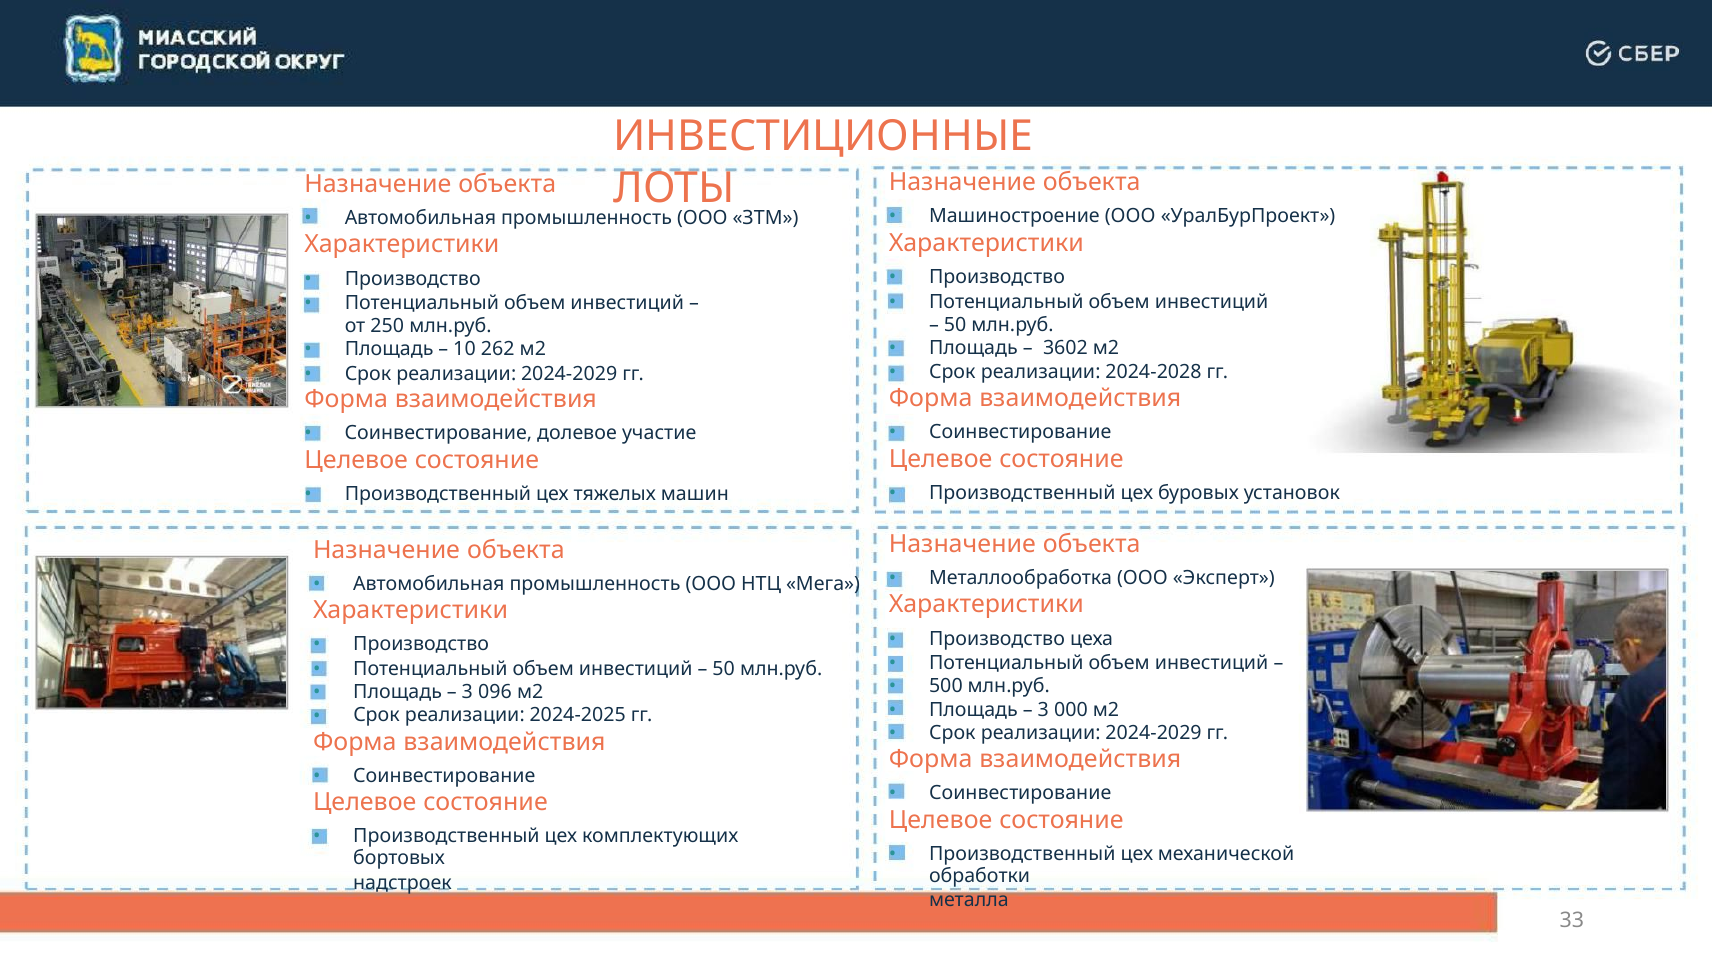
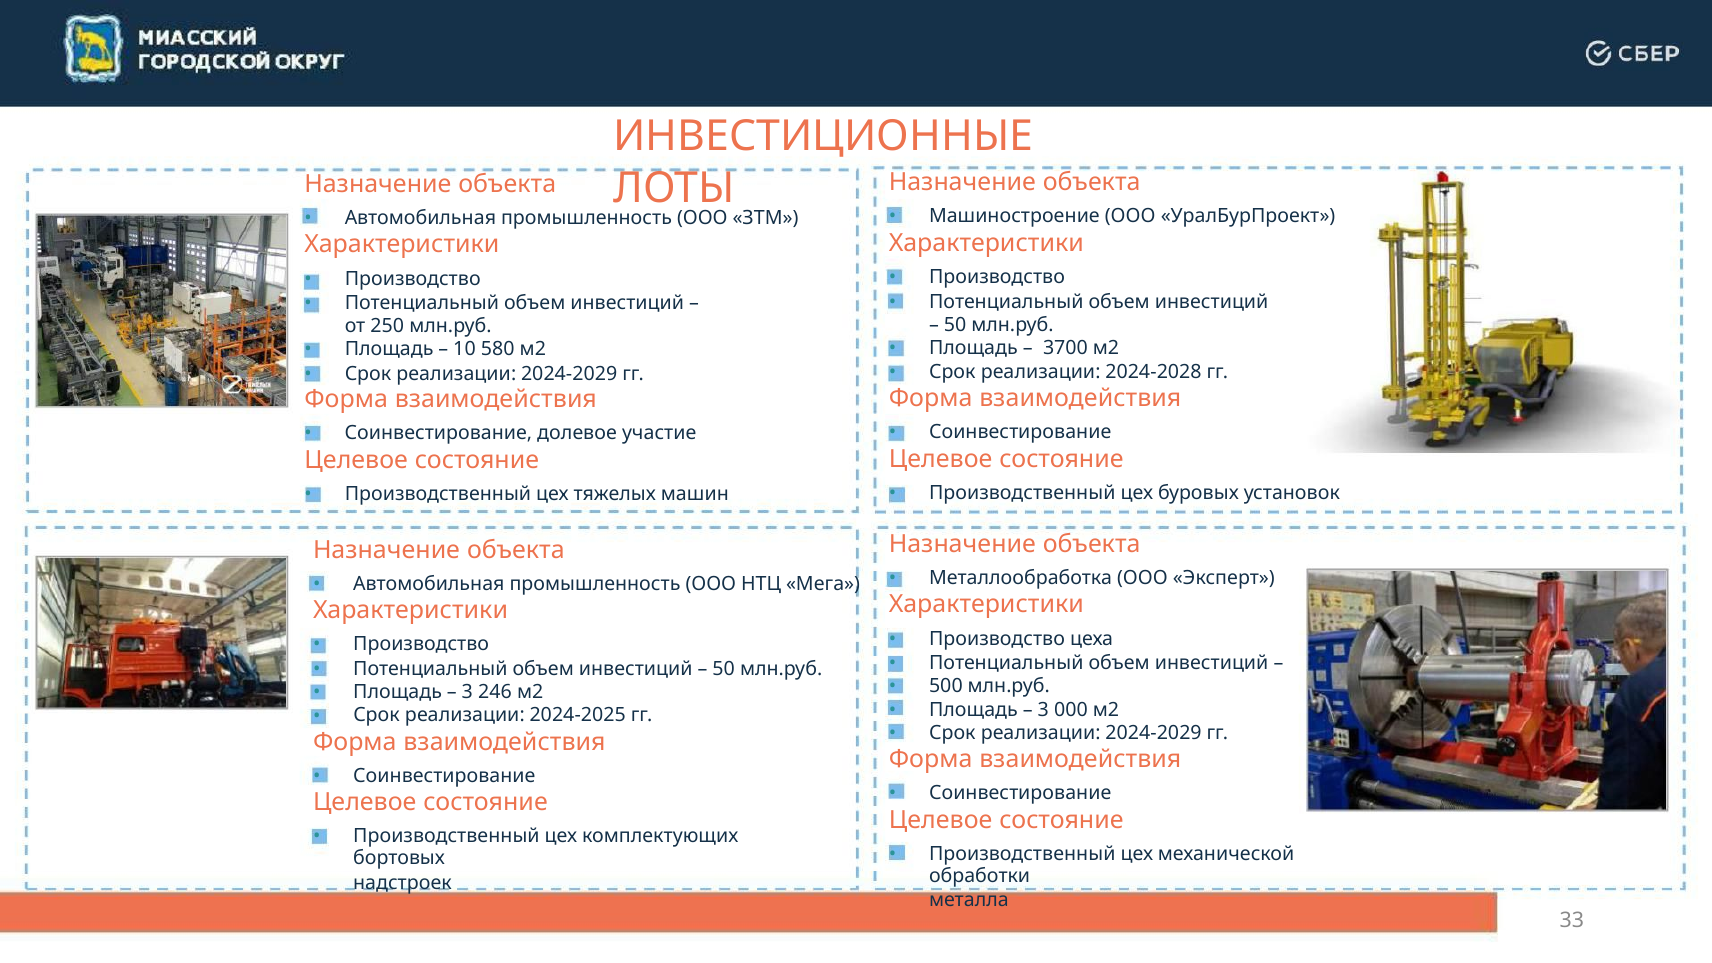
3602: 3602 -> 3700
262: 262 -> 580
096: 096 -> 246
